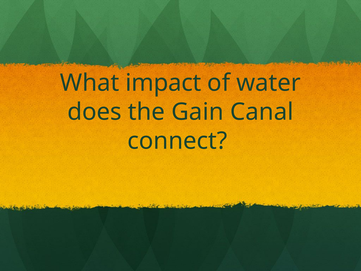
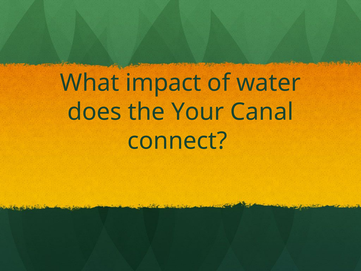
Gain: Gain -> Your
